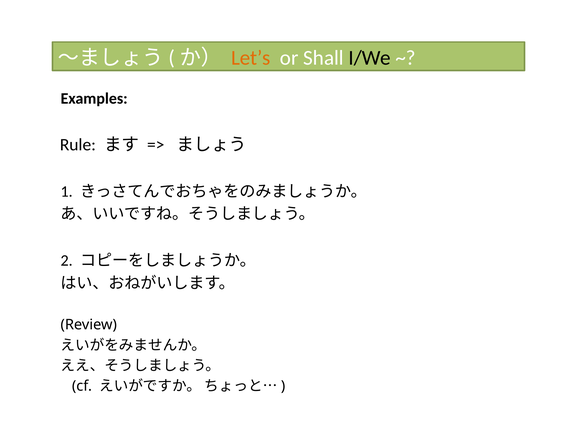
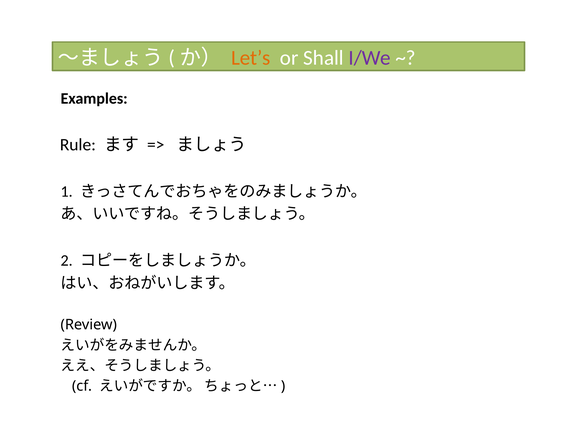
I/We colour: black -> purple
